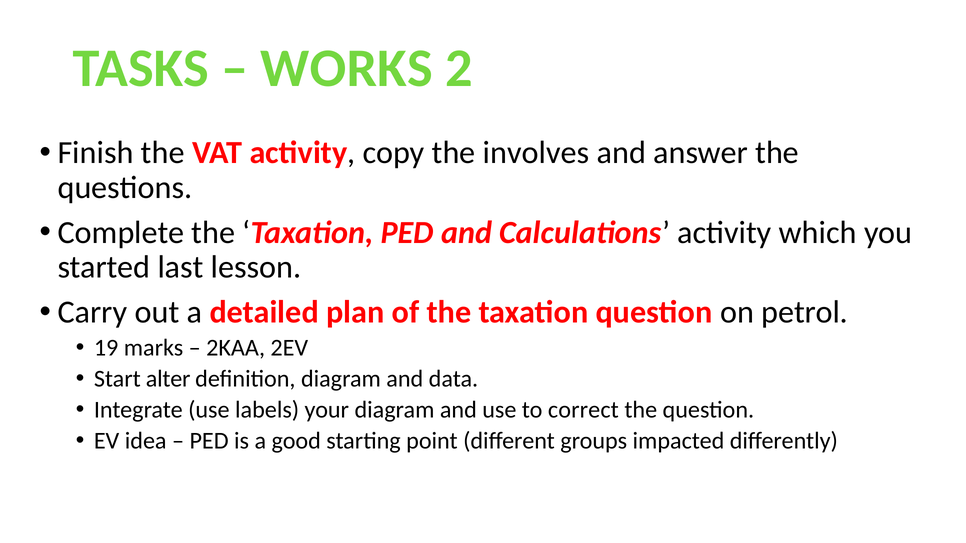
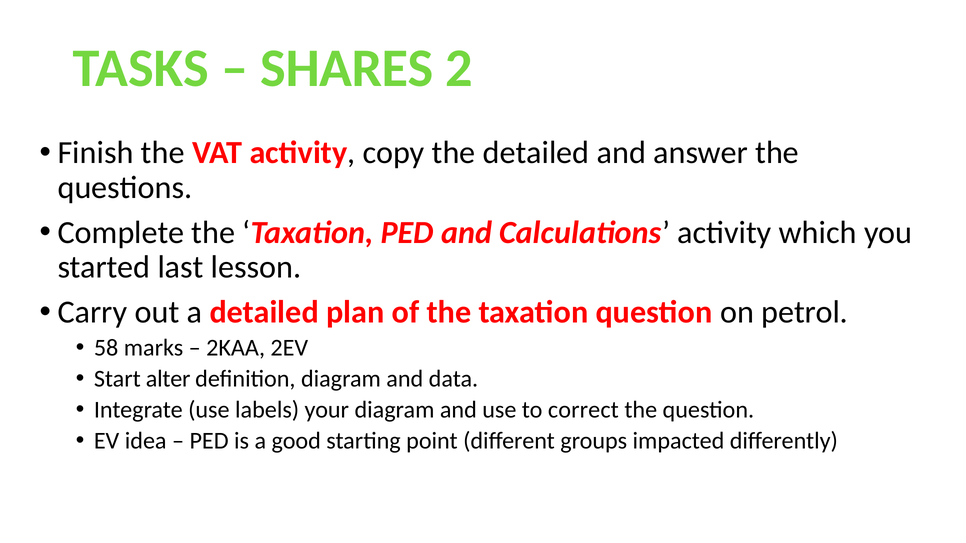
WORKS: WORKS -> SHARES
the involves: involves -> detailed
19: 19 -> 58
